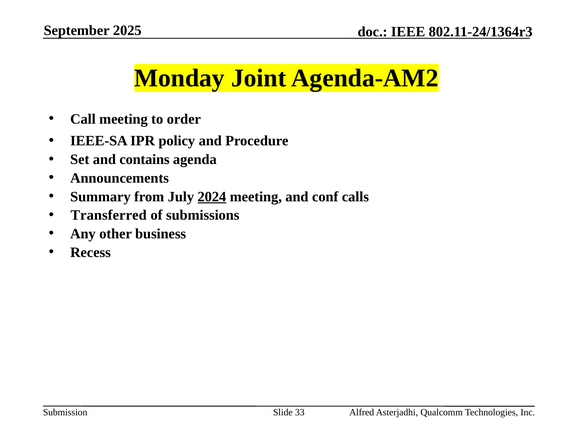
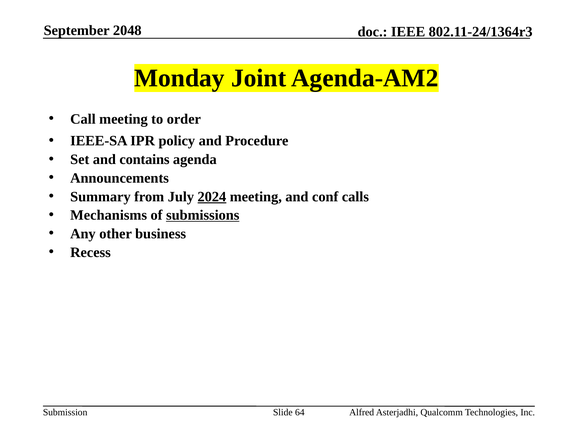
2025: 2025 -> 2048
Transferred: Transferred -> Mechanisms
submissions underline: none -> present
33: 33 -> 64
